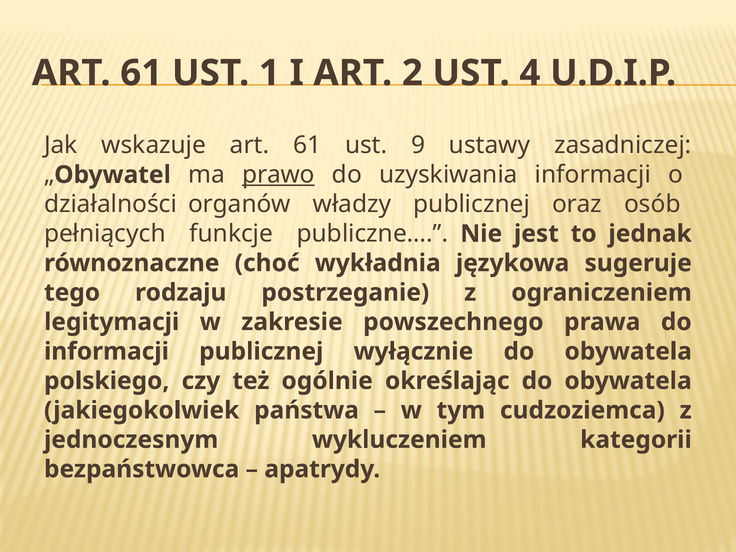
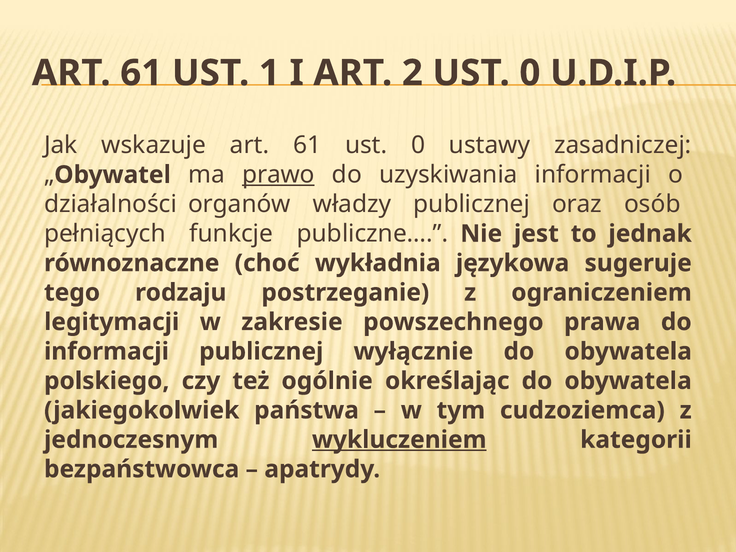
2 UST 4: 4 -> 0
61 ust 9: 9 -> 0
wykluczeniem underline: none -> present
